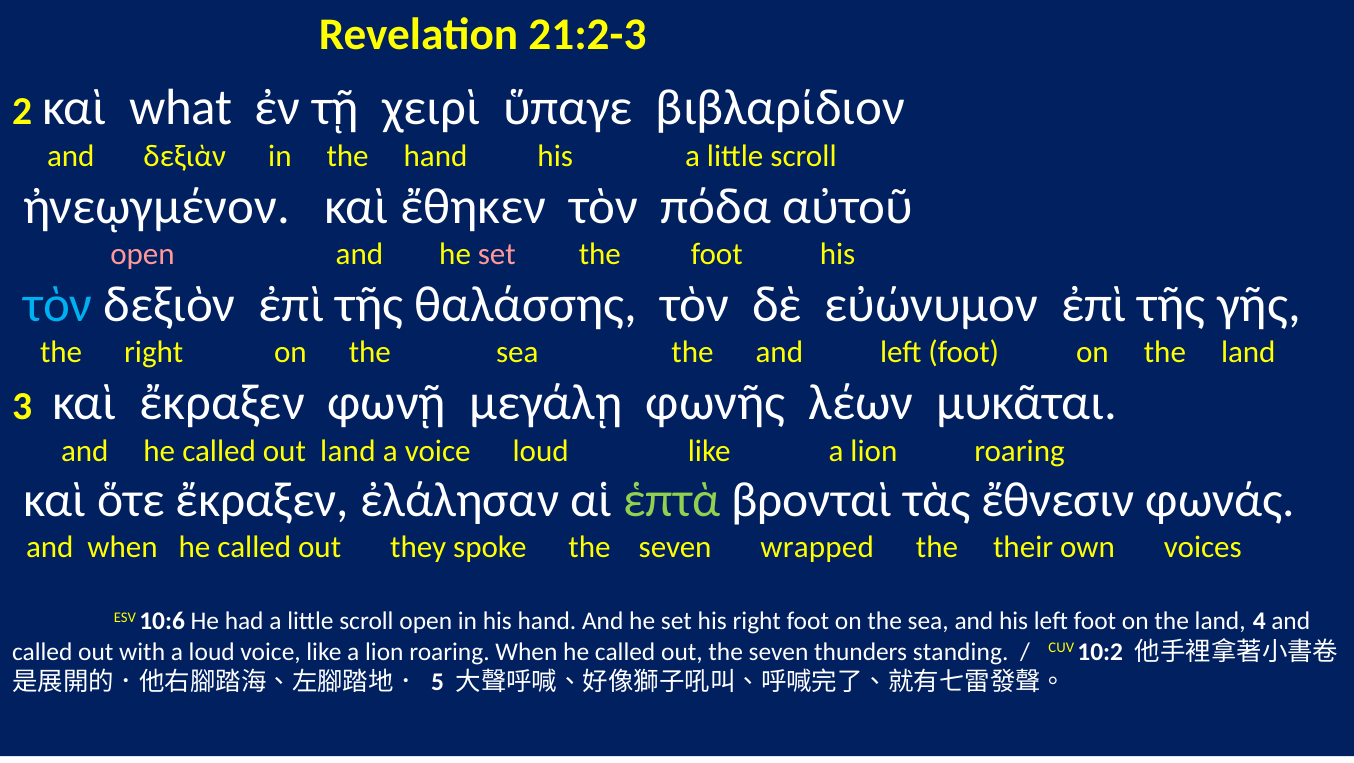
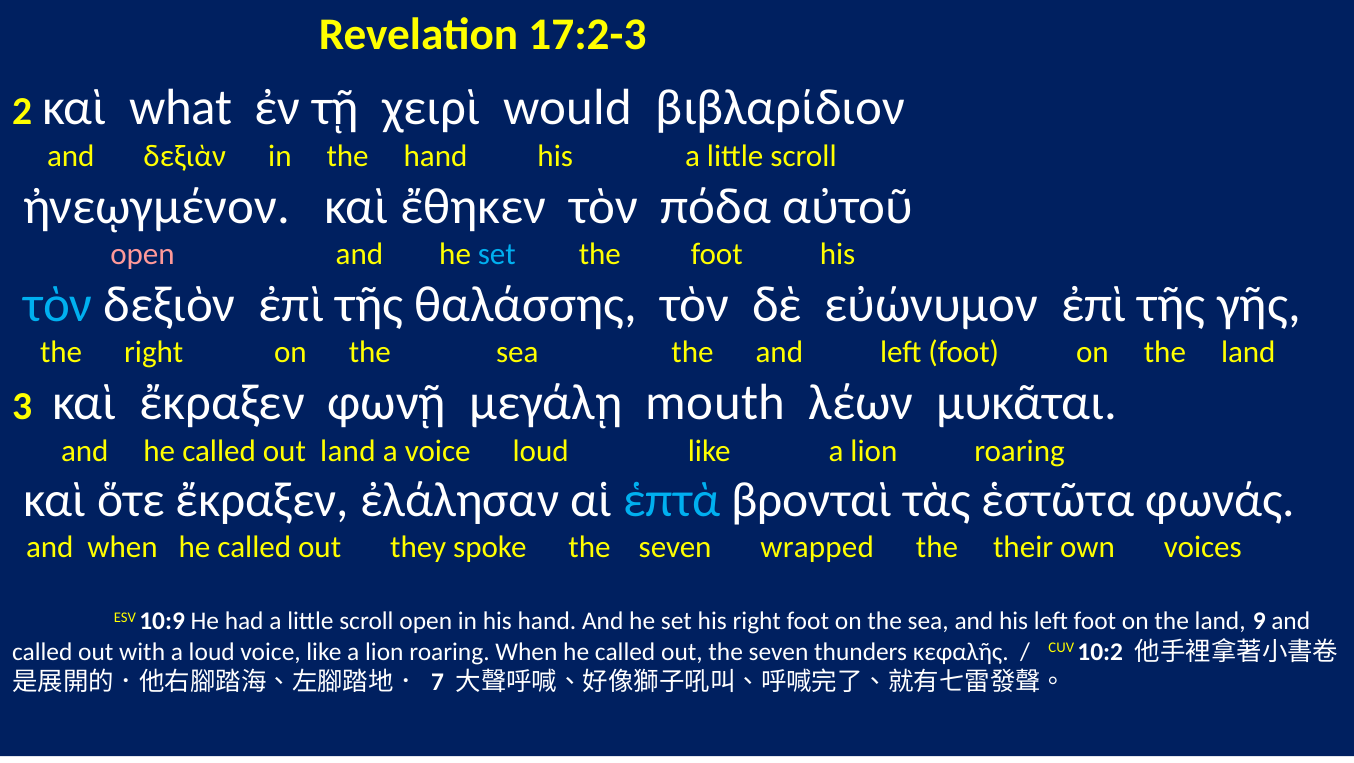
21:2-3: 21:2-3 -> 17:2-3
ὕπαγε: ὕπαγε -> would
set at (497, 254) colour: pink -> light blue
φωνῆς: φωνῆς -> mouth
ἑπτὰ colour: light green -> light blue
ἔθνεσιν: ἔθνεσιν -> ἑστῶτα
10:6: 10:6 -> 10:9
4: 4 -> 9
standing: standing -> κεφαλῆς
5: 5 -> 7
